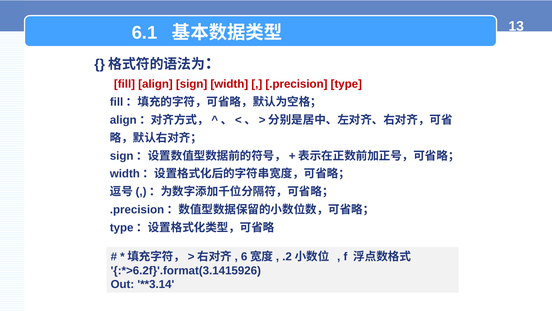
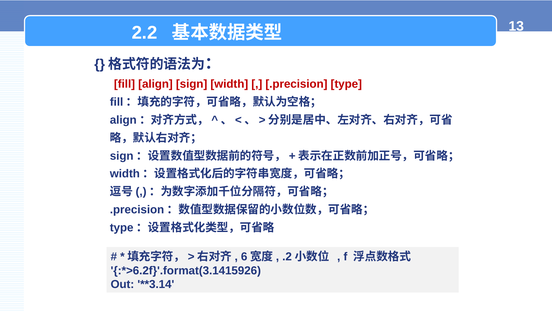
6.1: 6.1 -> 2.2
